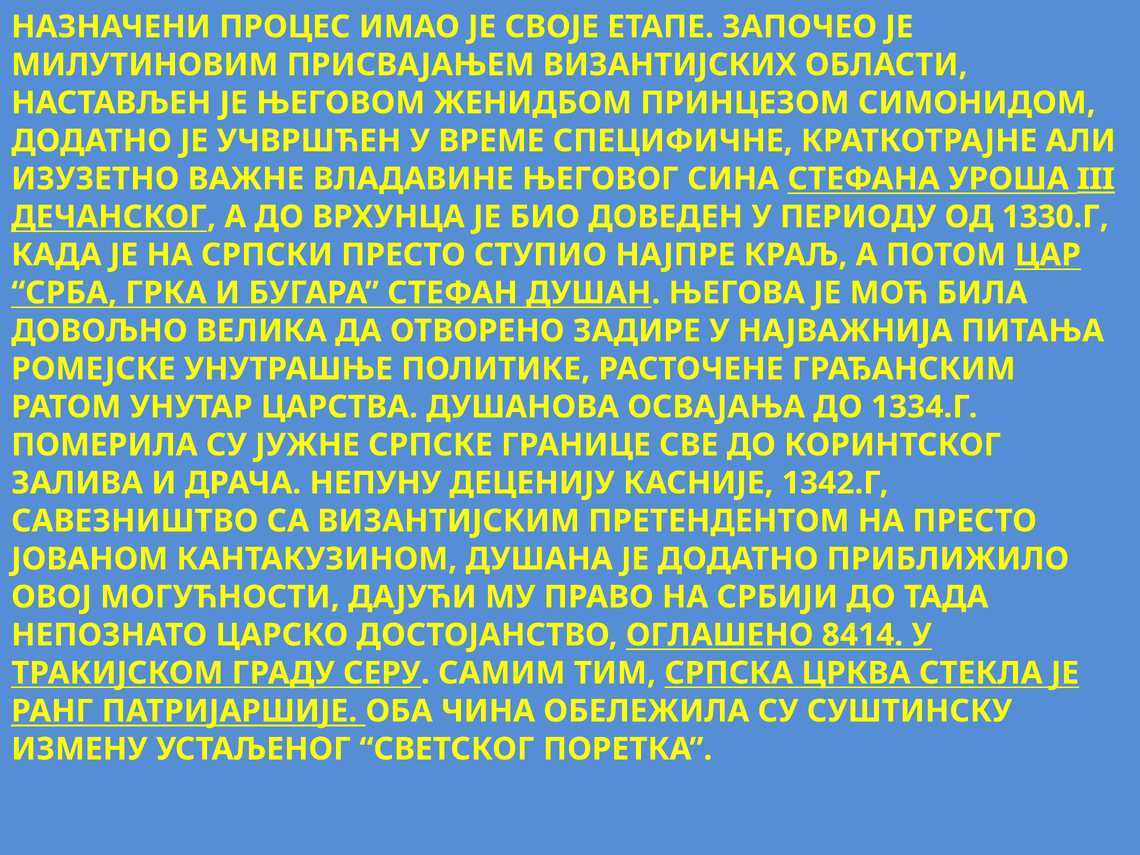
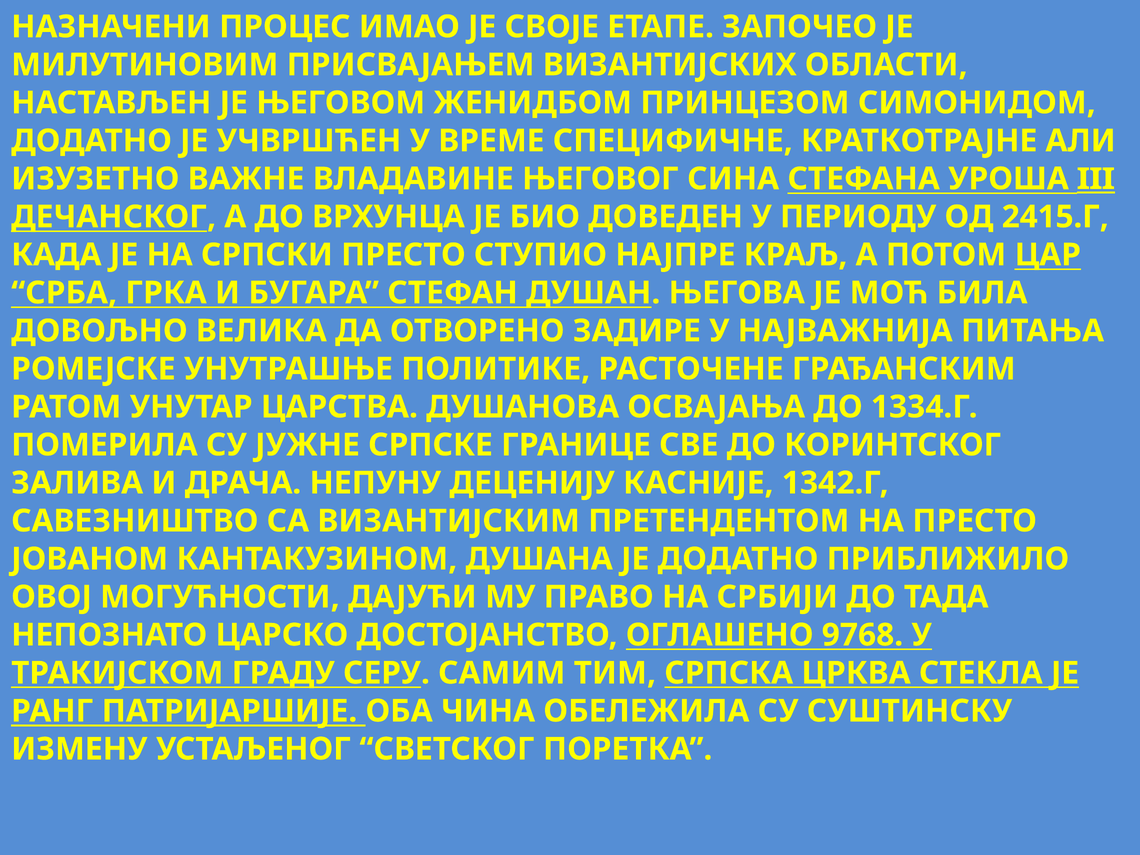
1330.Г: 1330.Г -> 2415.Г
8414: 8414 -> 9768
